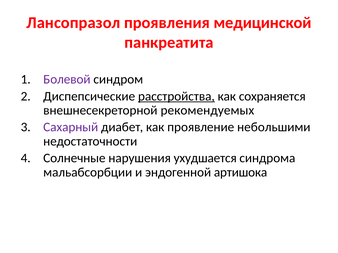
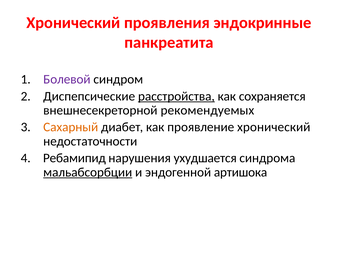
Лансопразол at (73, 23): Лансопразол -> Хронический
медицинской: медицинской -> эндокринные
Сахарный colour: purple -> orange
проявление небольшими: небольшими -> хронический
Солнечные: Солнечные -> Ребамипид
мальабсорбции underline: none -> present
